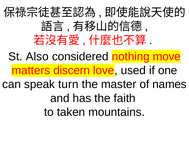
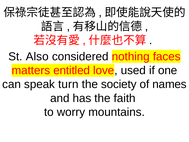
move: move -> faces
discern: discern -> entitled
master: master -> society
taken: taken -> worry
